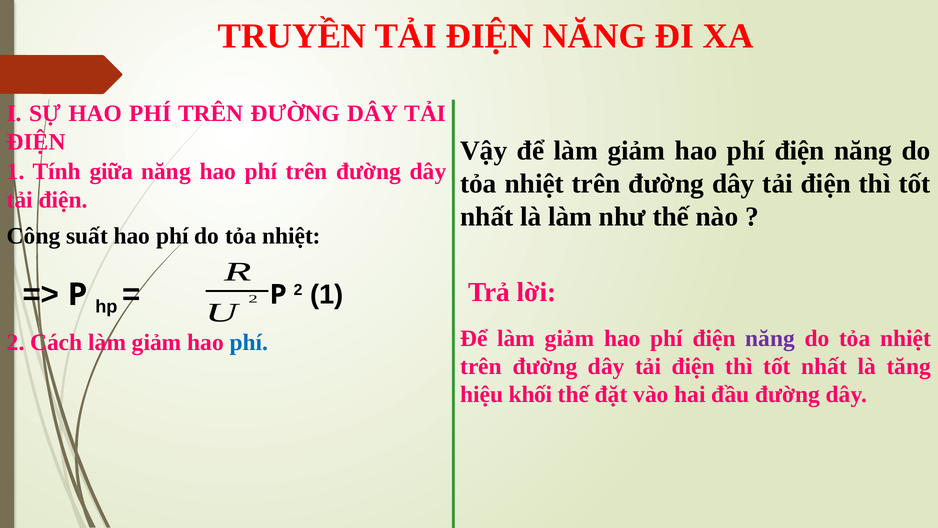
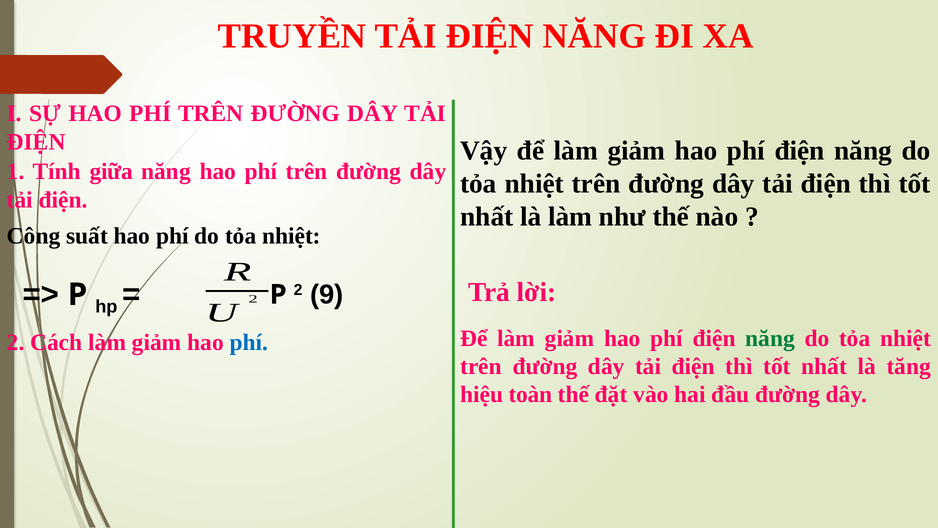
2 1: 1 -> 9
năng at (770, 338) colour: purple -> green
khối: khối -> toàn
